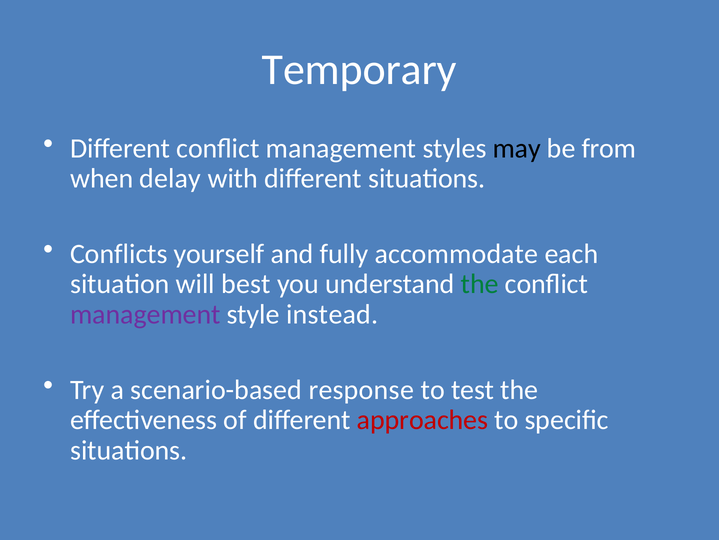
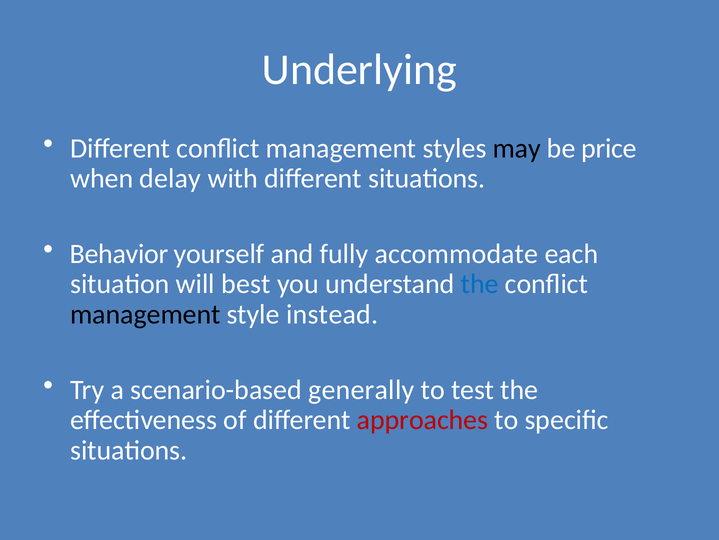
Temporary: Temporary -> Underlying
from: from -> price
Conflicts: Conflicts -> Behavior
the at (480, 284) colour: green -> blue
management at (145, 314) colour: purple -> black
response: response -> generally
